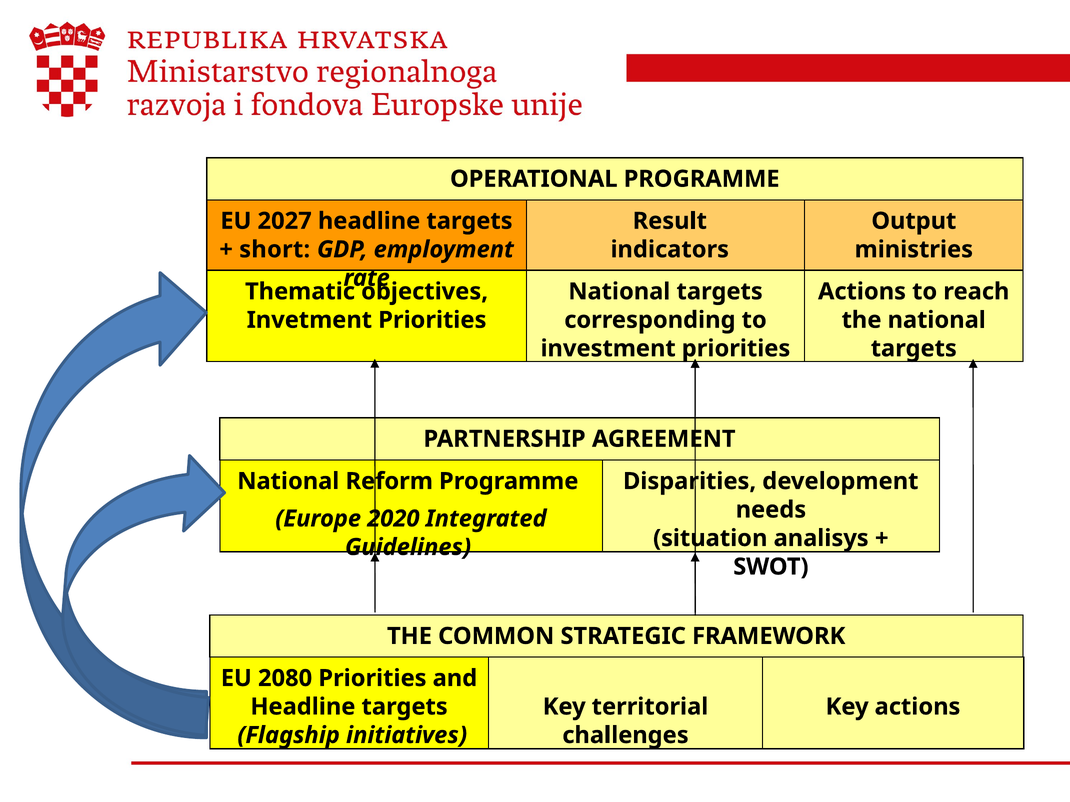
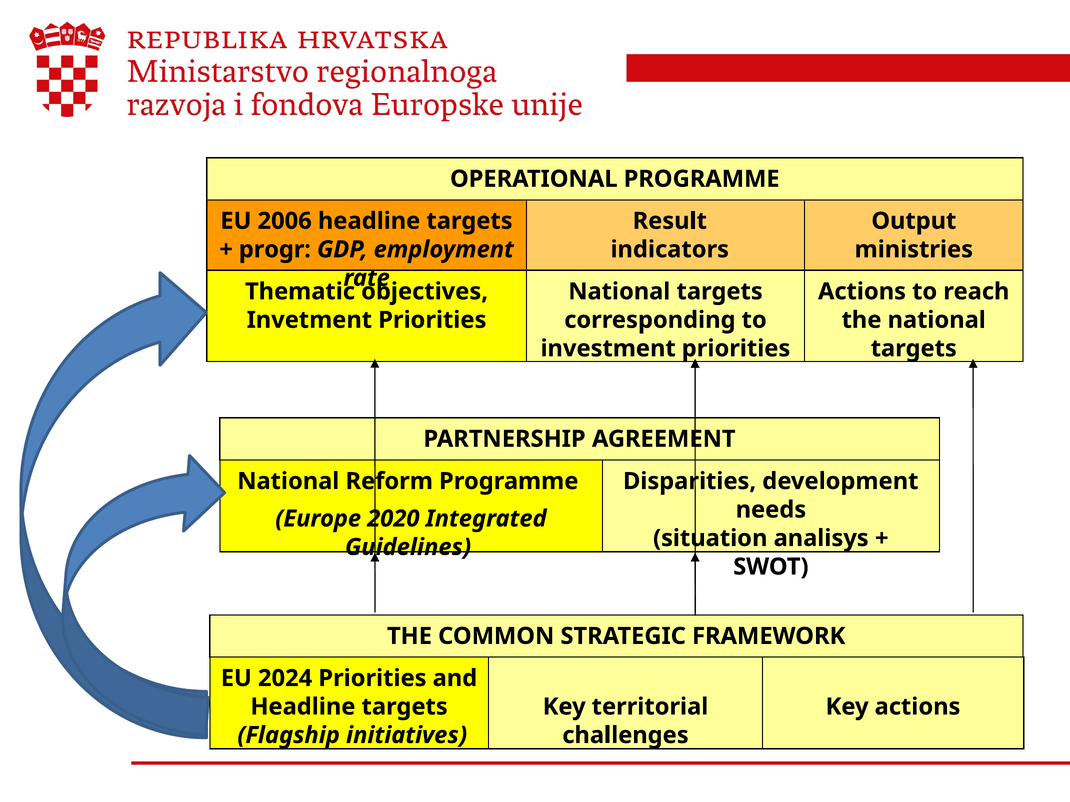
2027: 2027 -> 2006
short: short -> progr
2080: 2080 -> 2024
